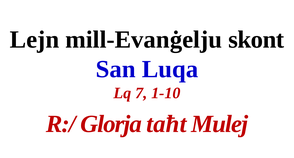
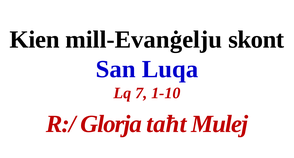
Lejn: Lejn -> Kien
